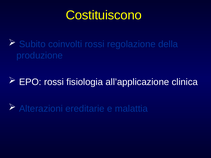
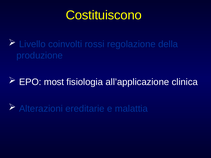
Subito: Subito -> Livello
EPO rossi: rossi -> most
